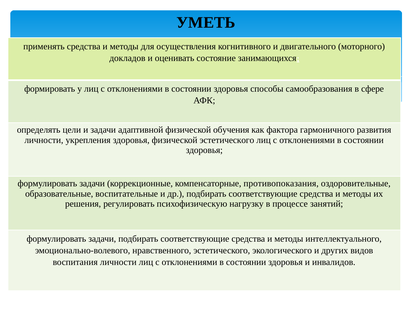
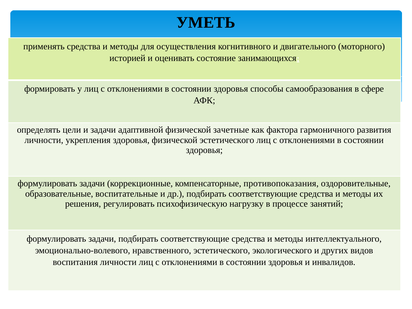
докладов: докладов -> историей
обучения: обучения -> зачетные
